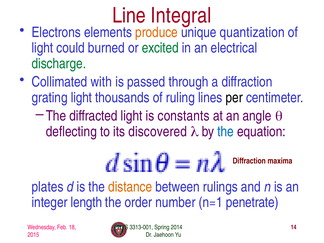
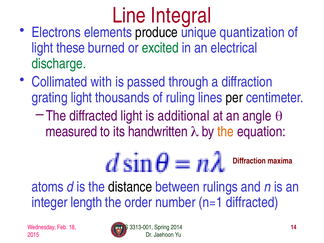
produce colour: orange -> black
could: could -> these
constants: constants -> additional
deflecting: deflecting -> measured
discovered: discovered -> handwritten
the at (226, 132) colour: blue -> orange
plates: plates -> atoms
distance colour: orange -> black
n=1 penetrate: penetrate -> diffracted
